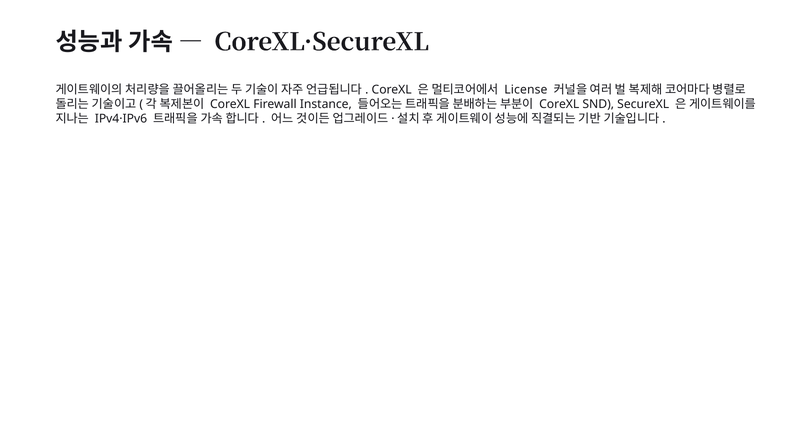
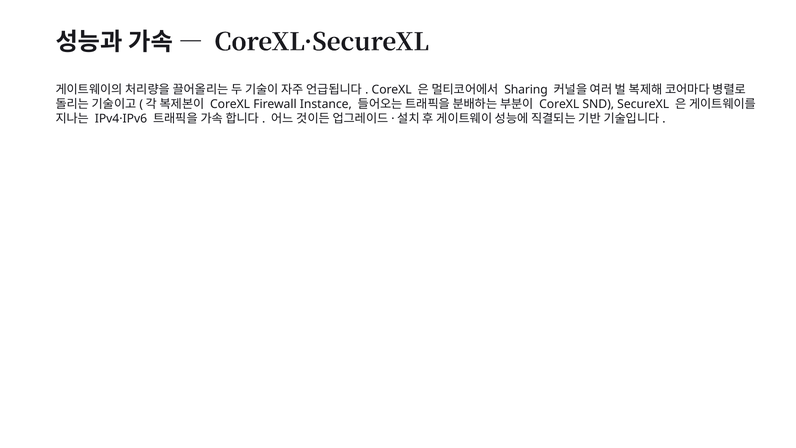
License: License -> Sharing
